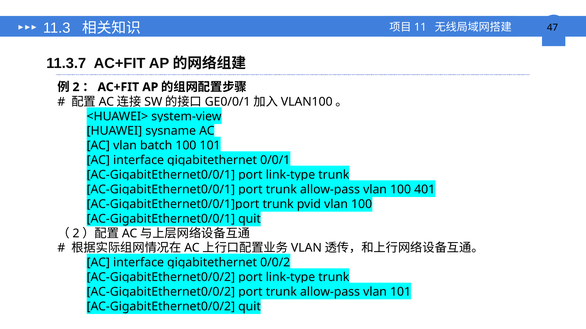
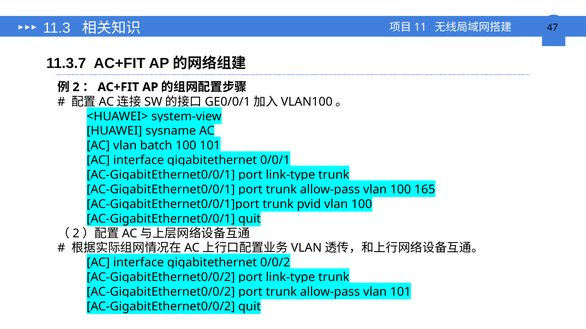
401: 401 -> 165
